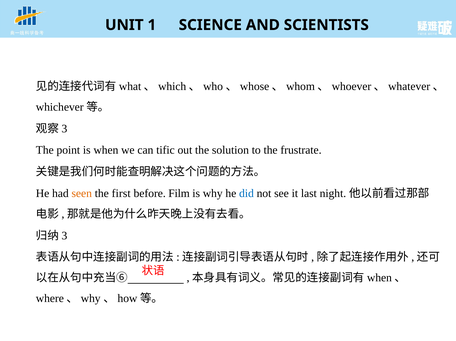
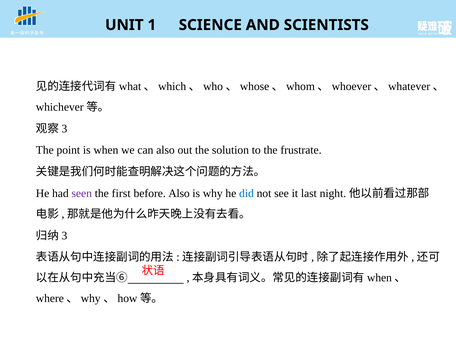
can tific: tific -> also
seen colour: orange -> purple
before Film: Film -> Also
